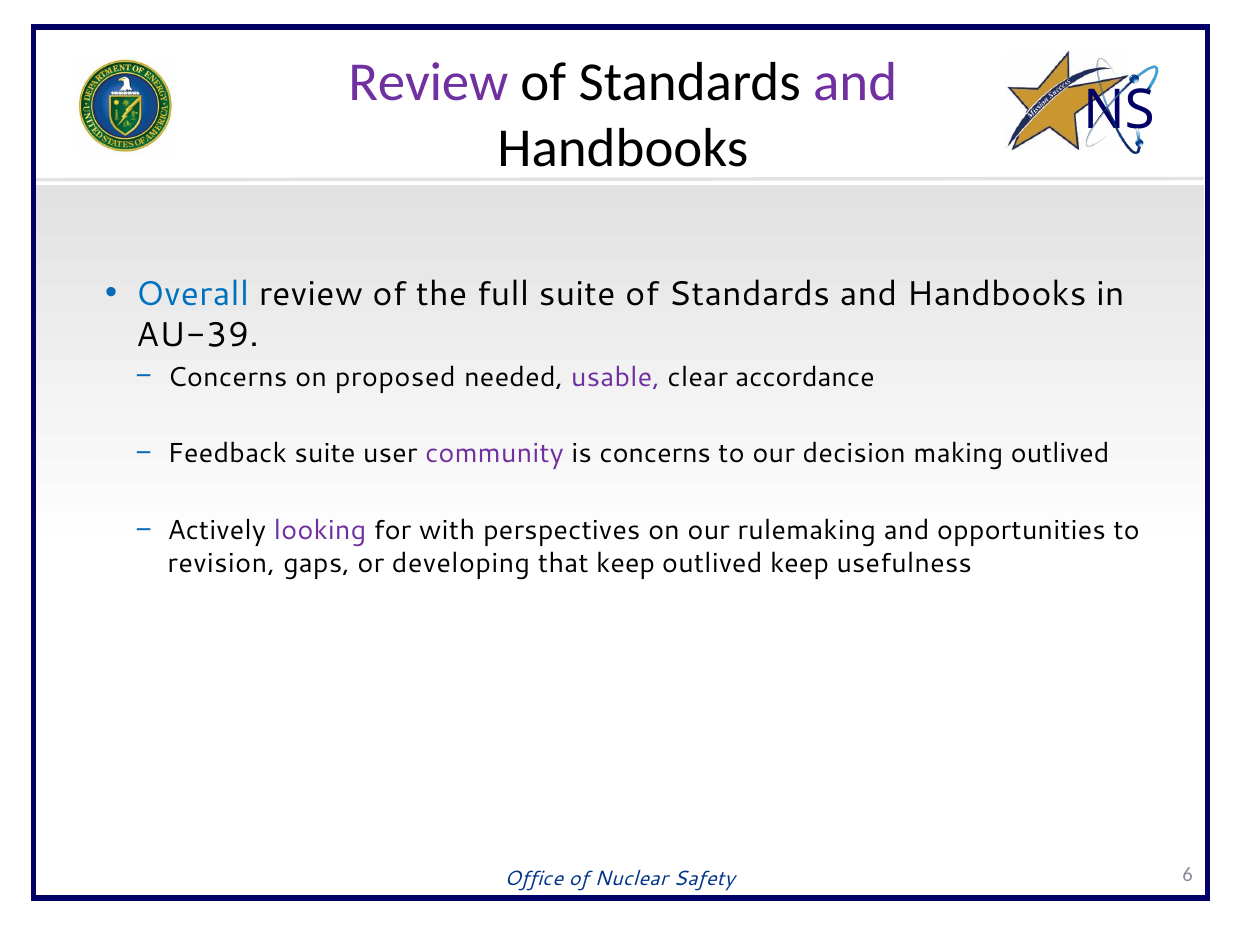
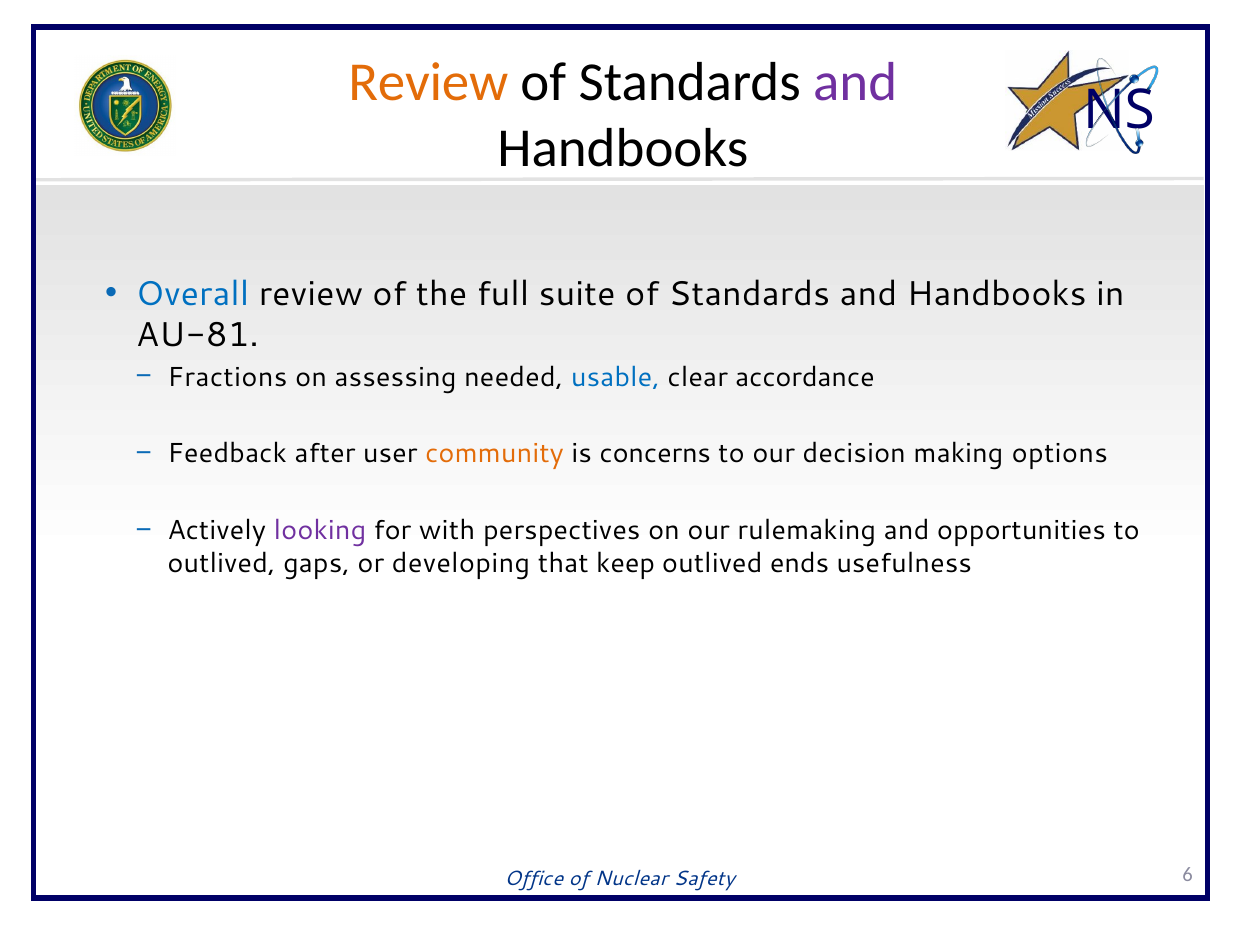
Review at (428, 82) colour: purple -> orange
AU-39: AU-39 -> AU-81
Concerns at (227, 377): Concerns -> Fractions
proposed: proposed -> assessing
usable colour: purple -> blue
Feedback suite: suite -> after
community colour: purple -> orange
making outlived: outlived -> options
revision at (221, 563): revision -> outlived
outlived keep: keep -> ends
